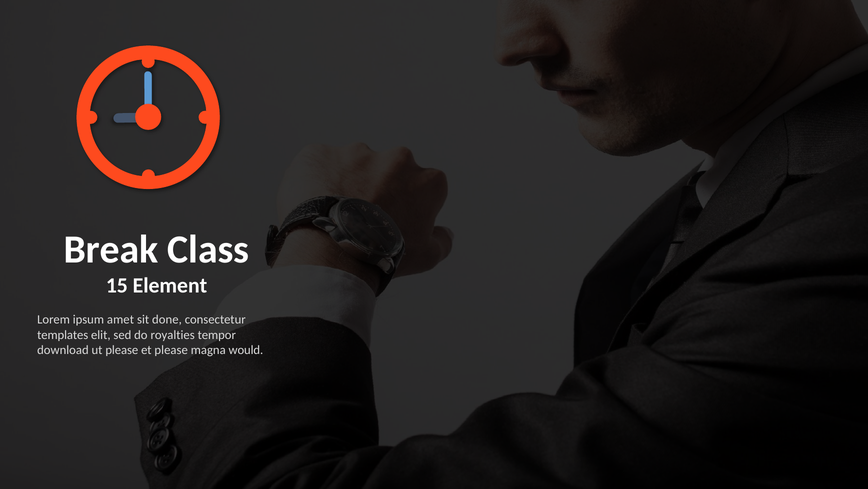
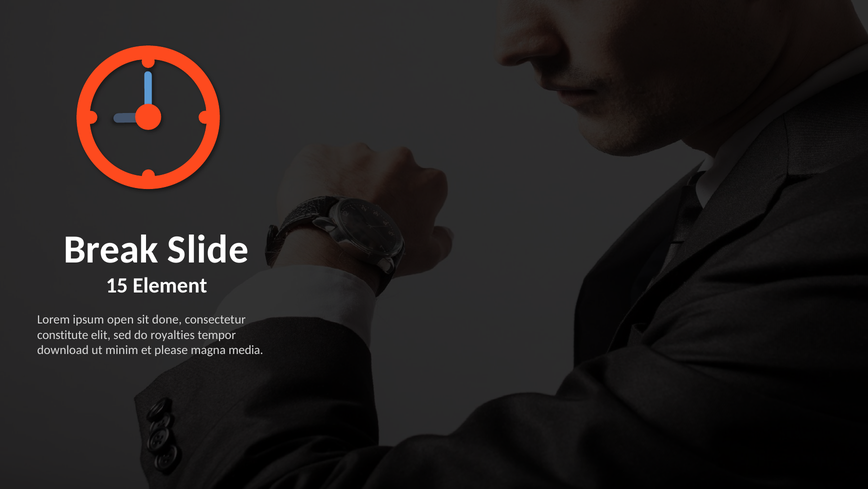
Class: Class -> Slide
amet: amet -> open
templates: templates -> constitute
ut please: please -> minim
would: would -> media
